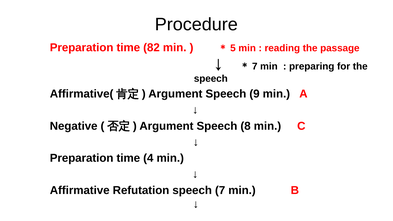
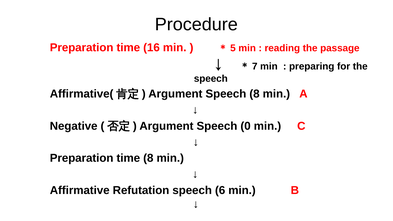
82: 82 -> 16
Speech 9: 9 -> 8
8: 8 -> 0
time 4: 4 -> 8
speech 7: 7 -> 6
